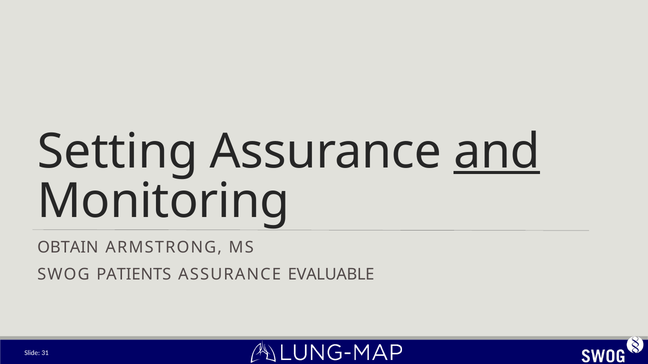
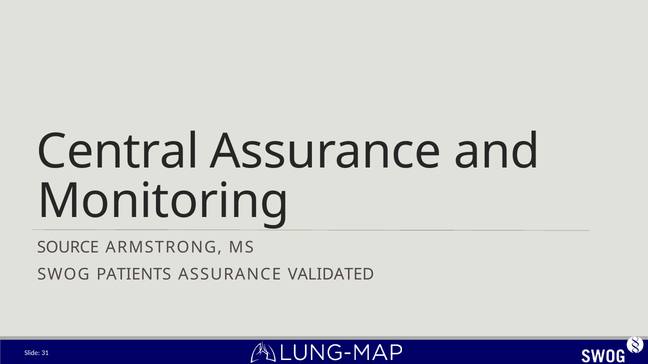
Setting: Setting -> Central
and underline: present -> none
OBTAIN: OBTAIN -> SOURCE
EVALUABLE: EVALUABLE -> VALIDATED
